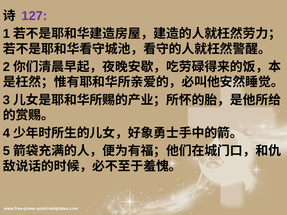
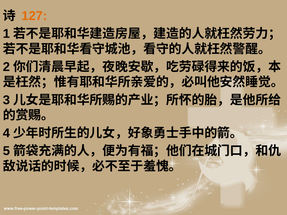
127 colour: purple -> orange
